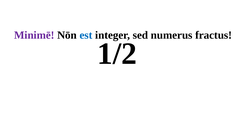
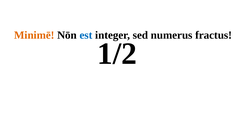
Minimē colour: purple -> orange
